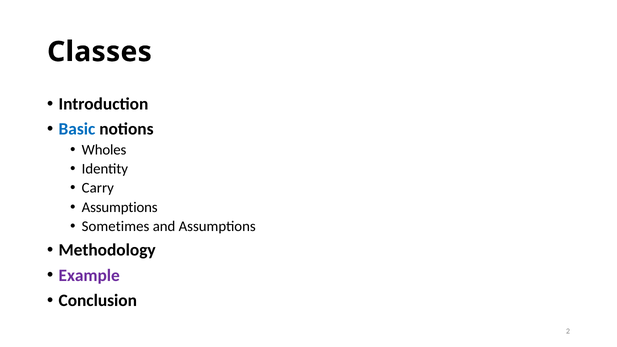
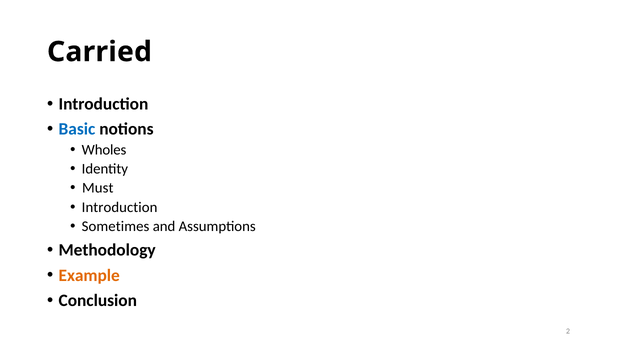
Classes: Classes -> Carried
Carry: Carry -> Must
Assumptions at (120, 207): Assumptions -> Introduction
Example colour: purple -> orange
